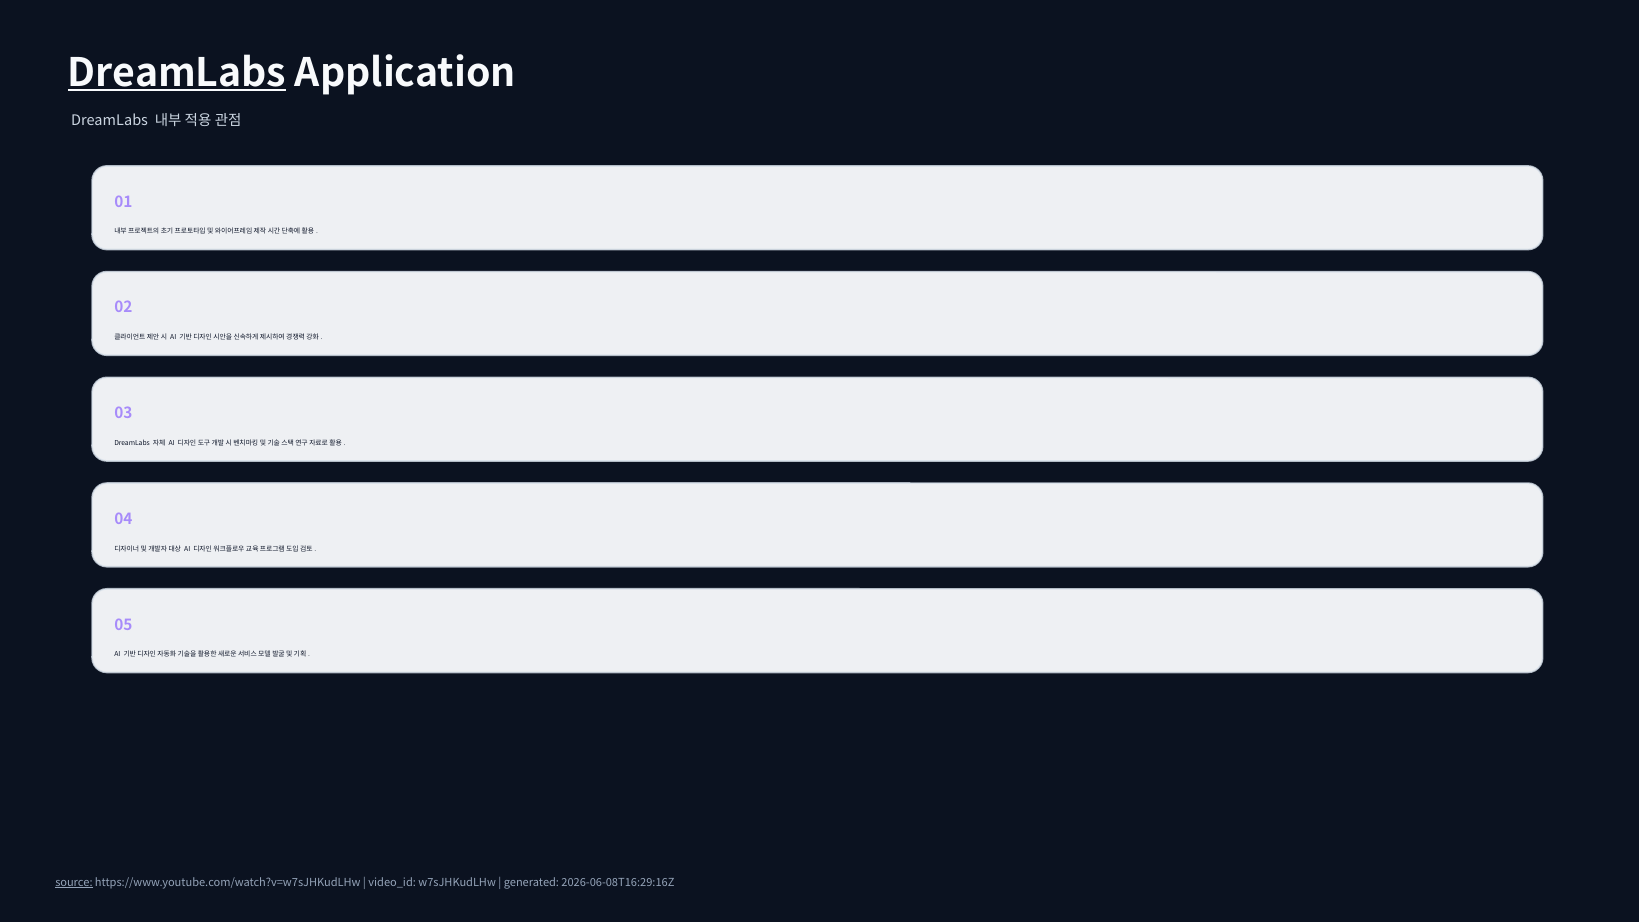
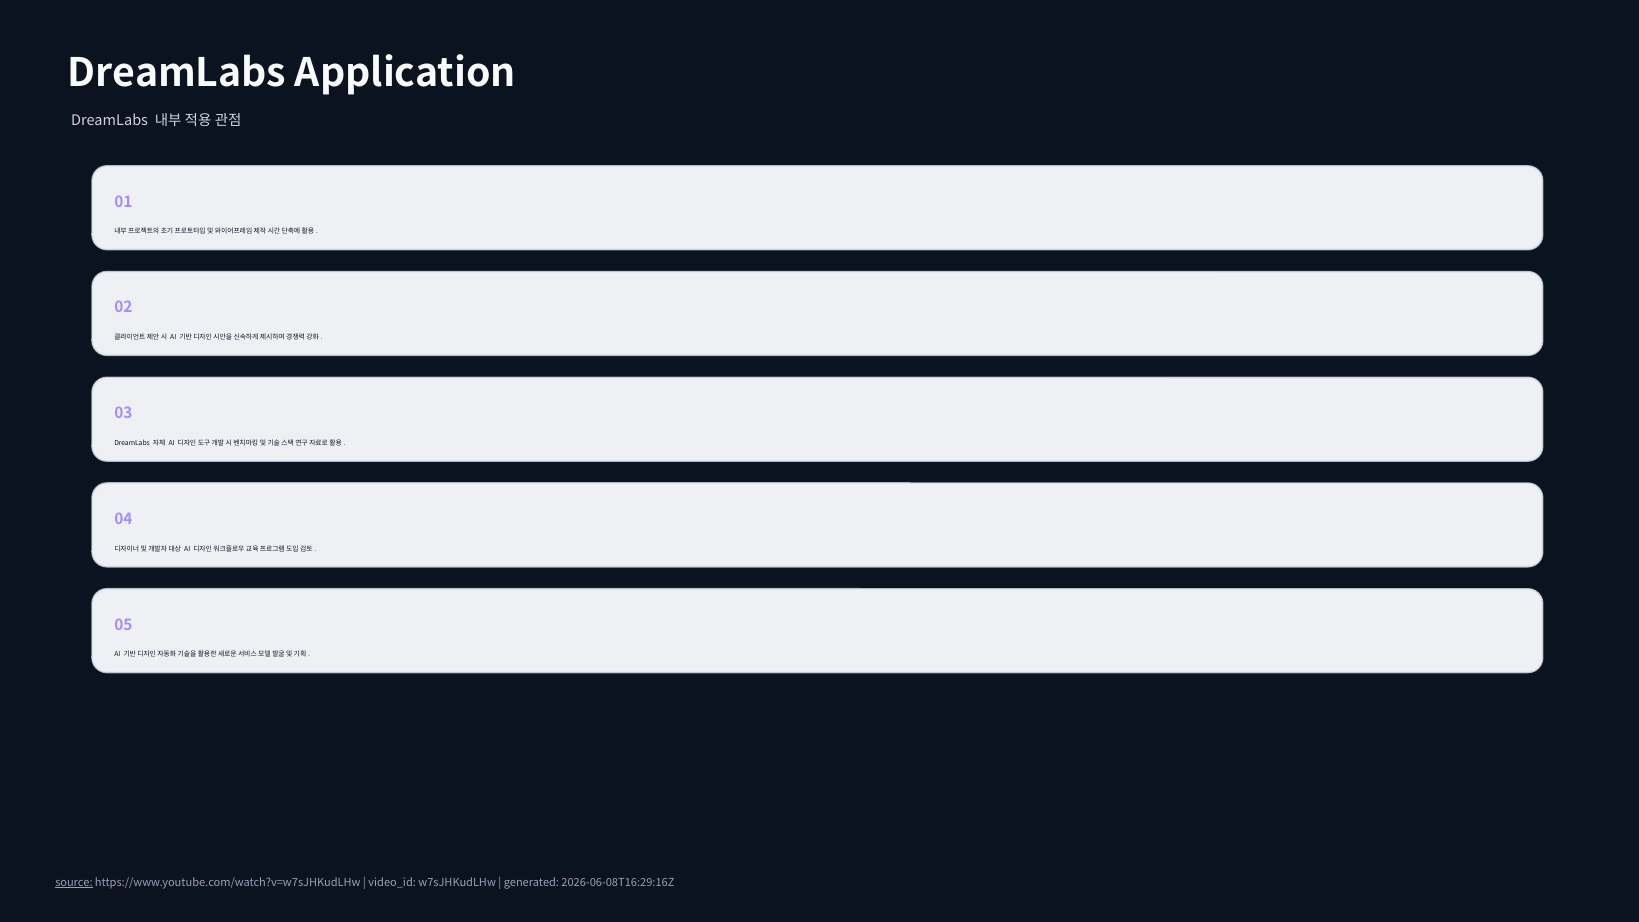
DreamLabs at (177, 73) underline: present -> none
